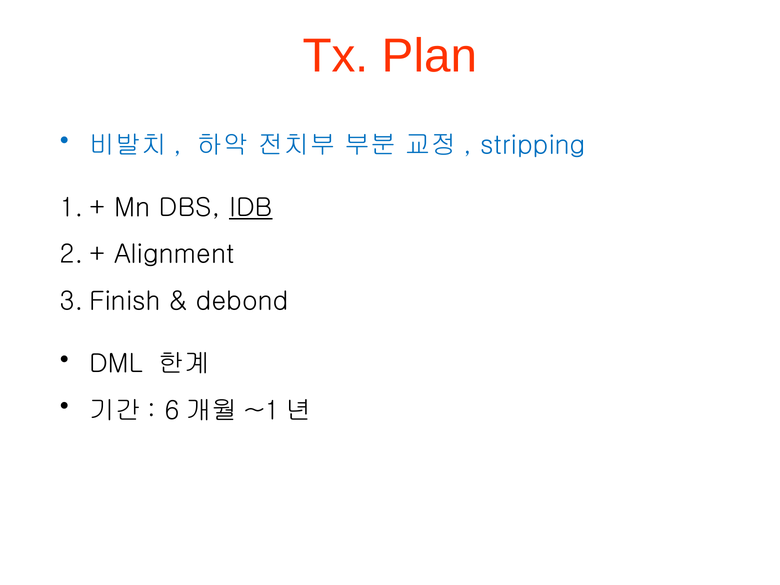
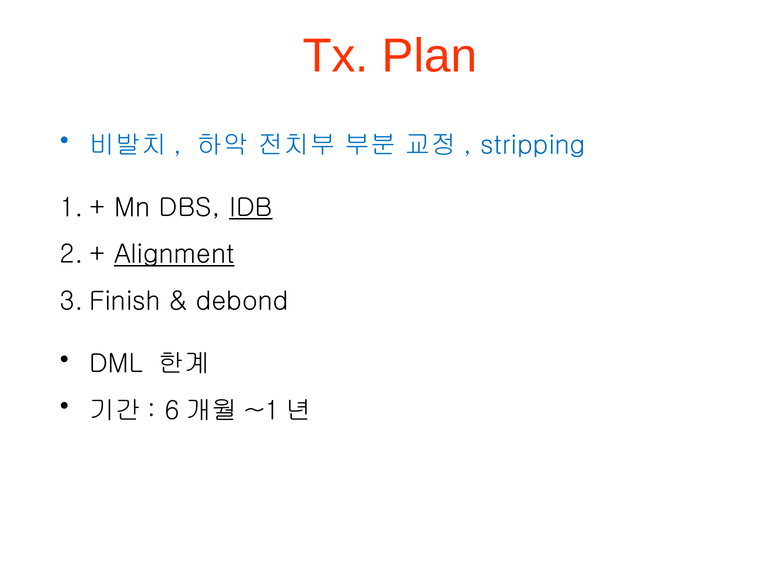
Alignment underline: none -> present
